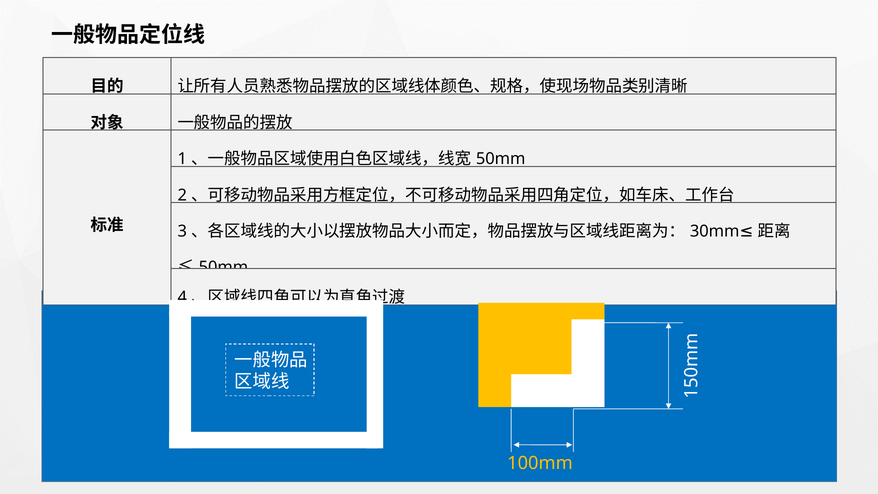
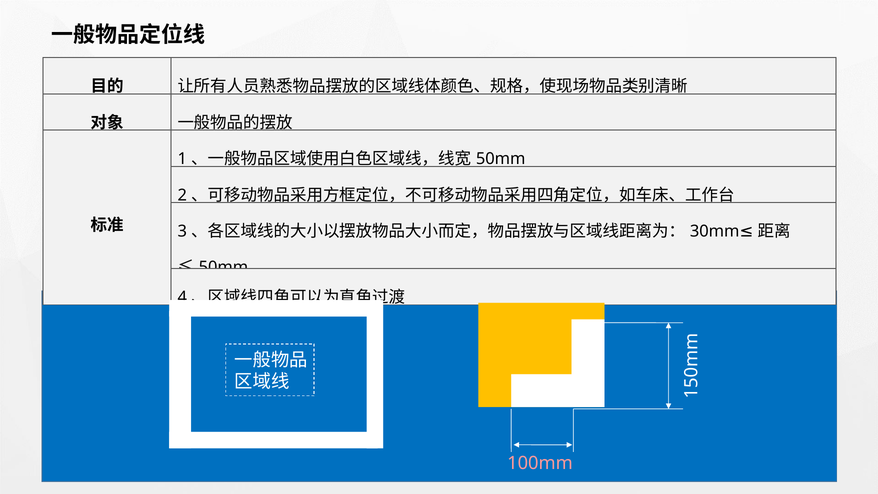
100mm colour: yellow -> pink
